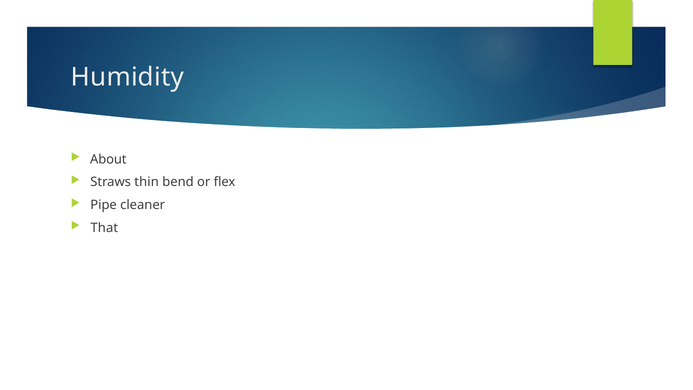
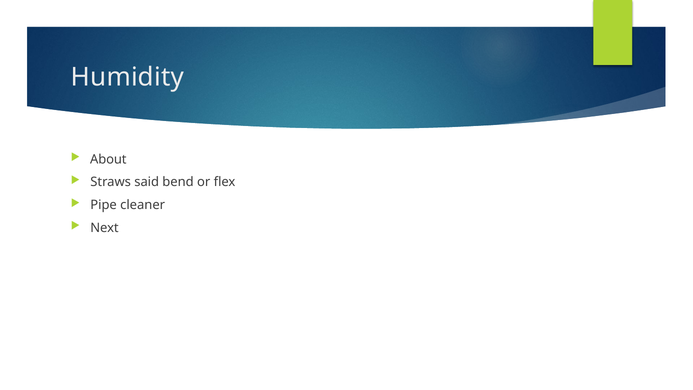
thin: thin -> said
That: That -> Next
